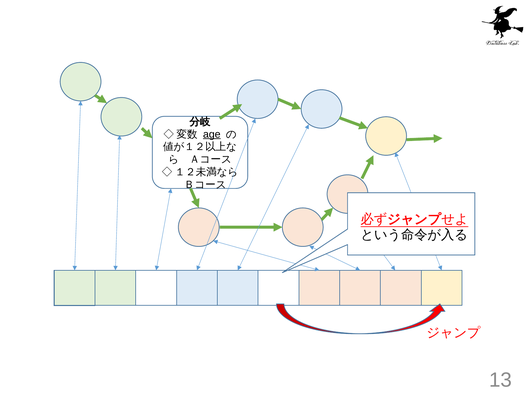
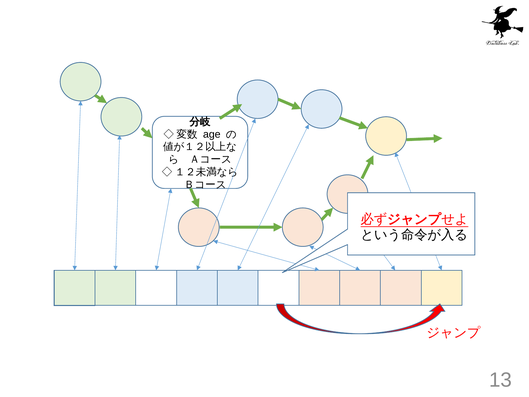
age underline: present -> none
